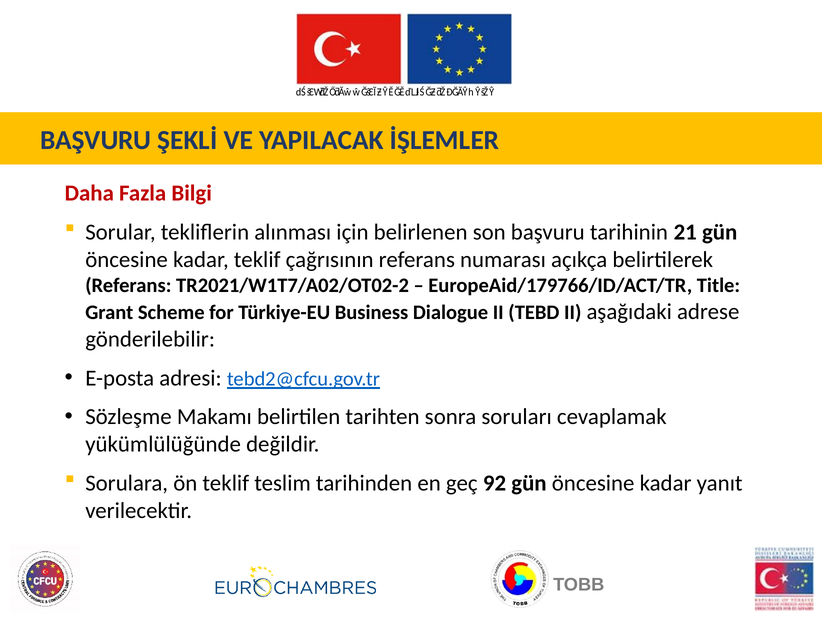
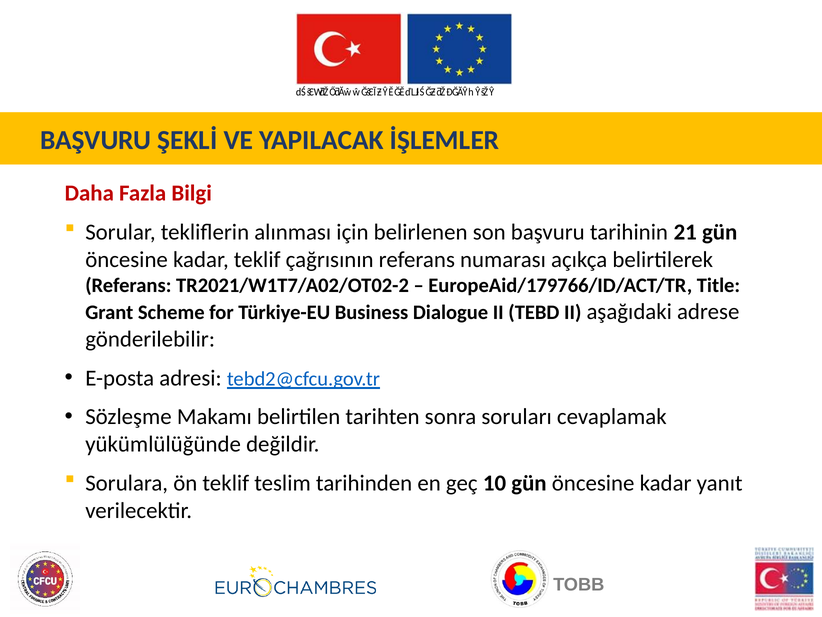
92: 92 -> 10
